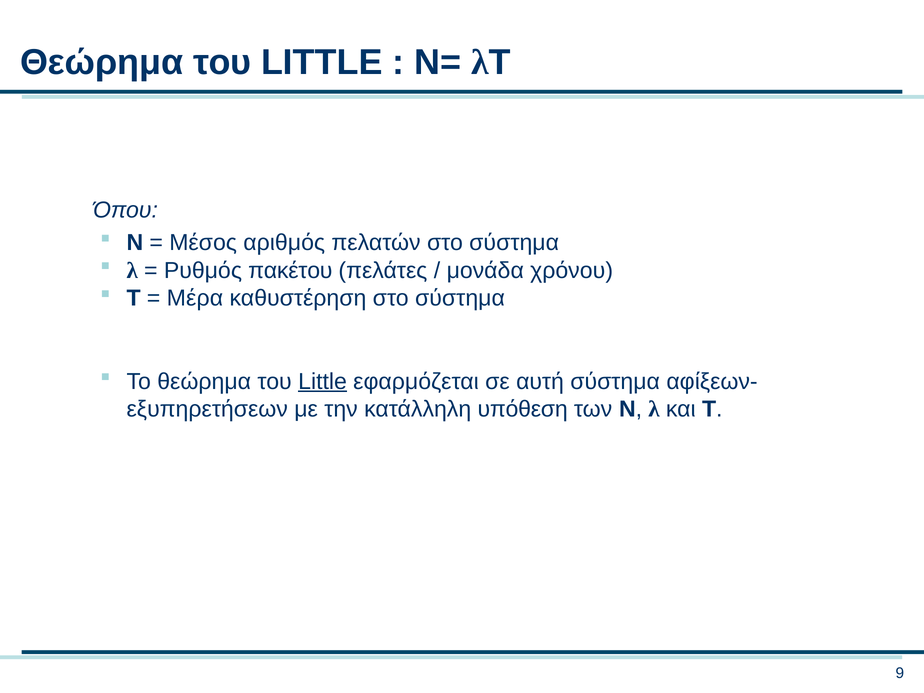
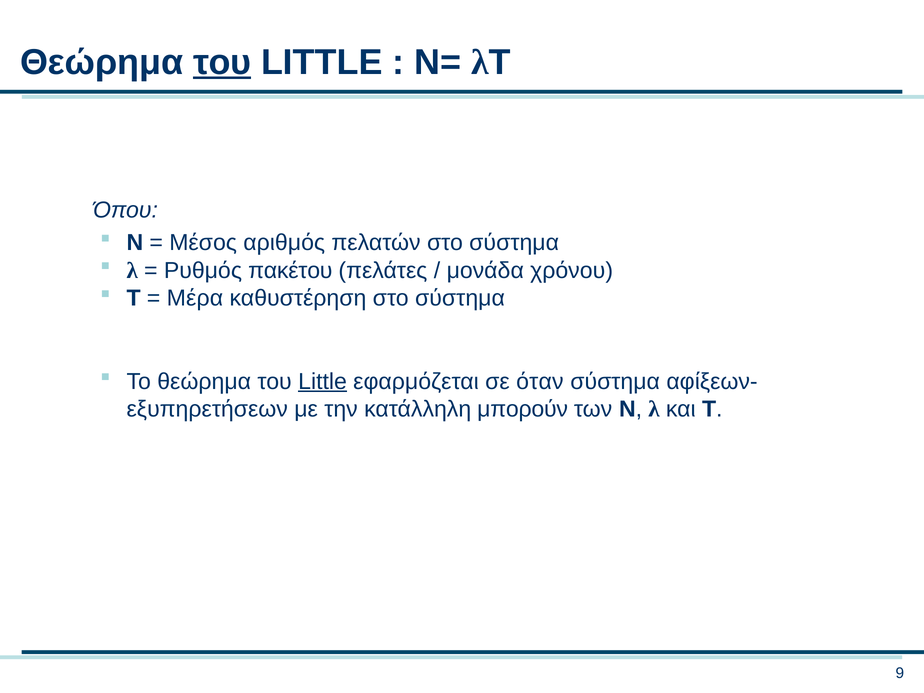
του at (222, 62) underline: none -> present
αυτή: αυτή -> όταν
υπόθεση: υπόθεση -> μπορούν
